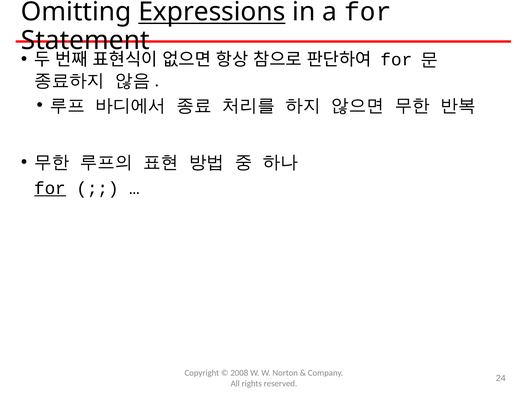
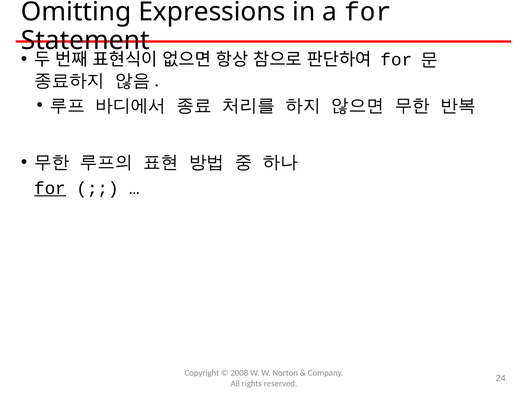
Expressions underline: present -> none
